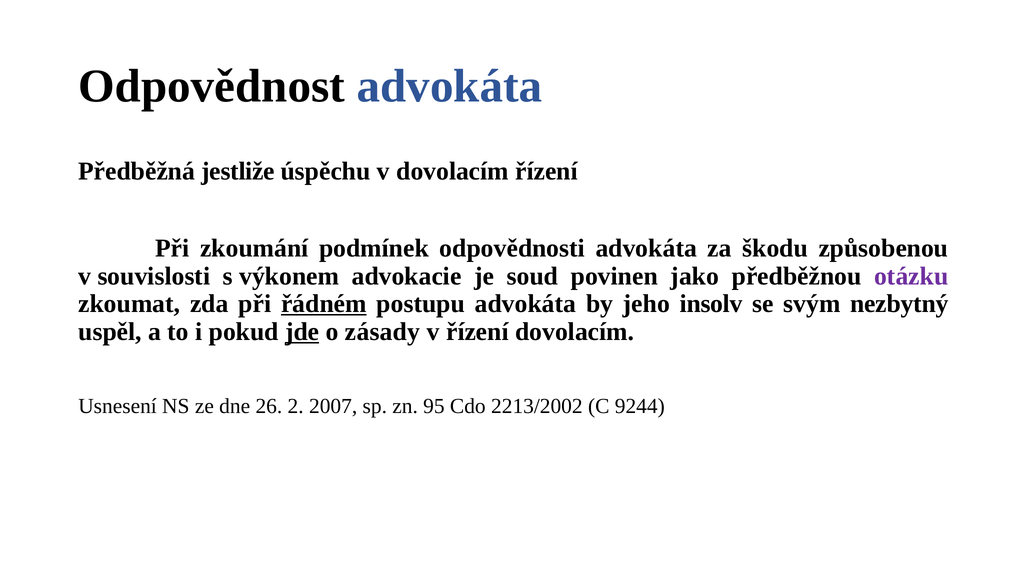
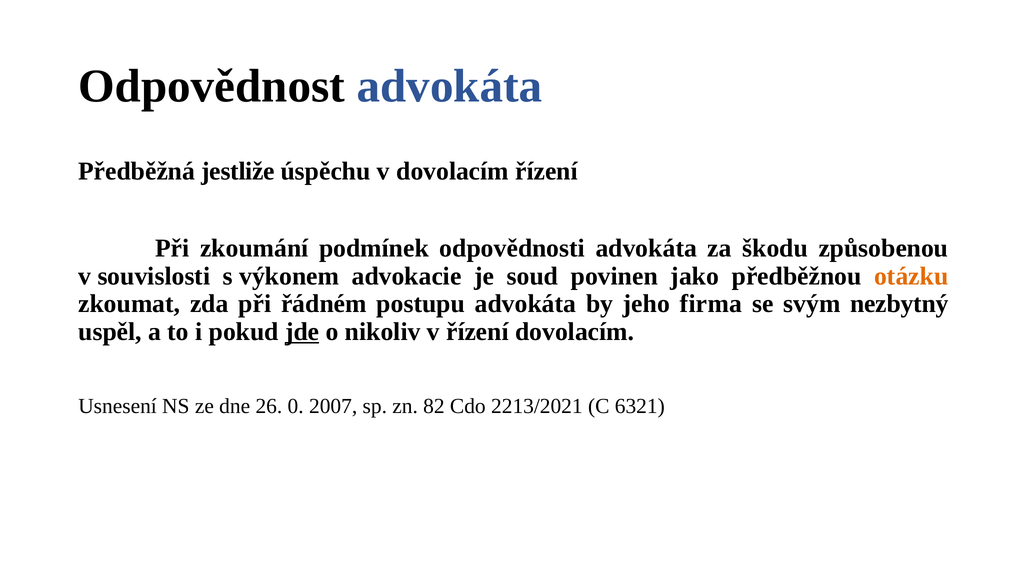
otázku colour: purple -> orange
řádném underline: present -> none
insolv: insolv -> firma
zásady: zásady -> nikoliv
2: 2 -> 0
95: 95 -> 82
2213/2002: 2213/2002 -> 2213/2021
9244: 9244 -> 6321
